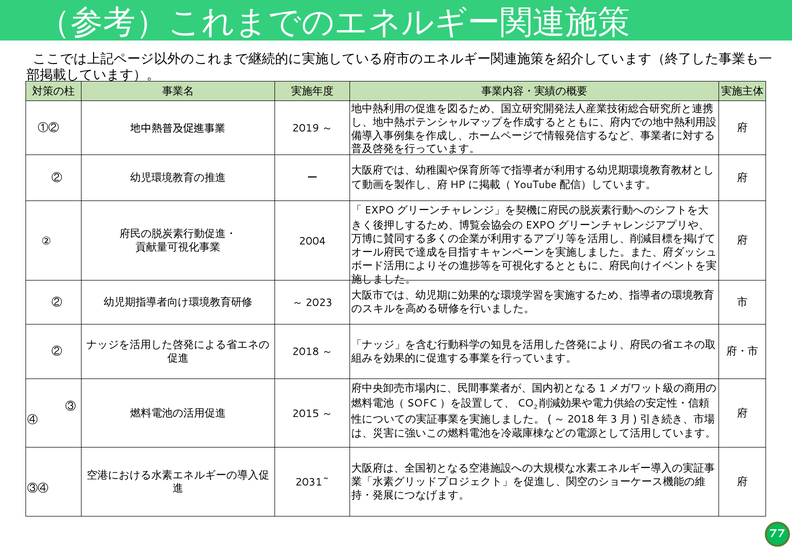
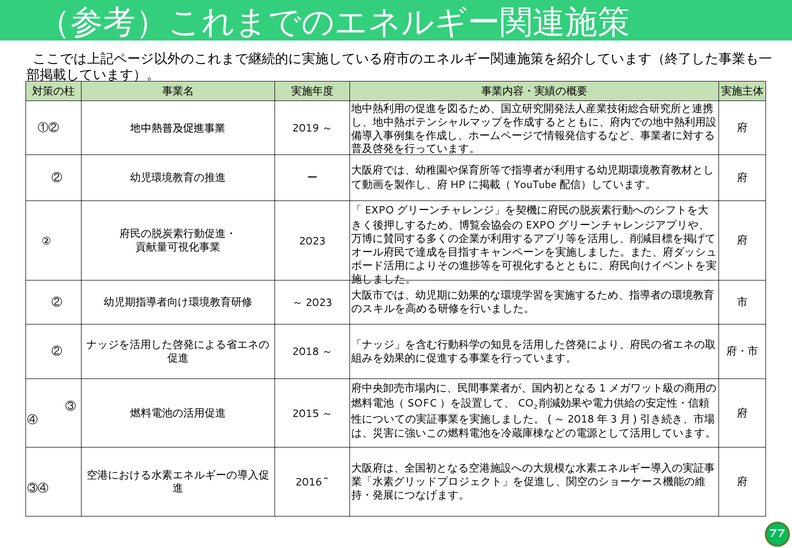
2004: 2004 -> 2023
2031~: 2031~ -> 2016~
